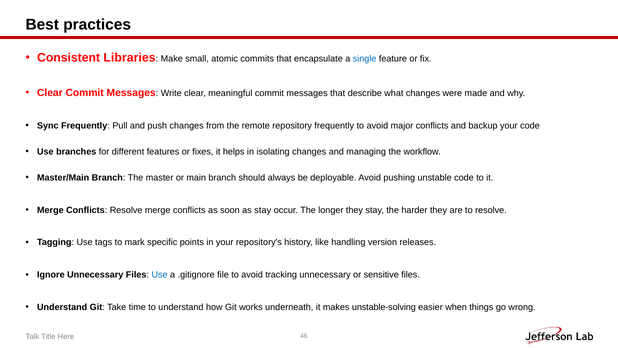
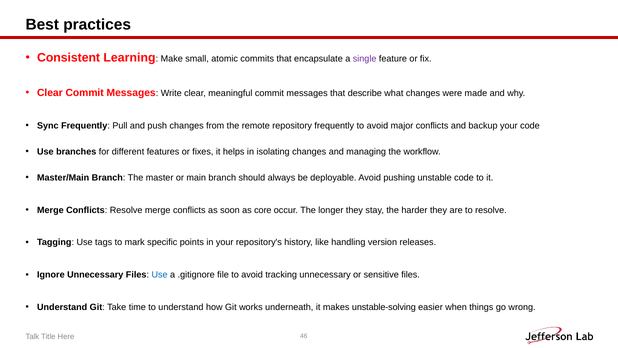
Libraries: Libraries -> Learning
single colour: blue -> purple
as stay: stay -> core
